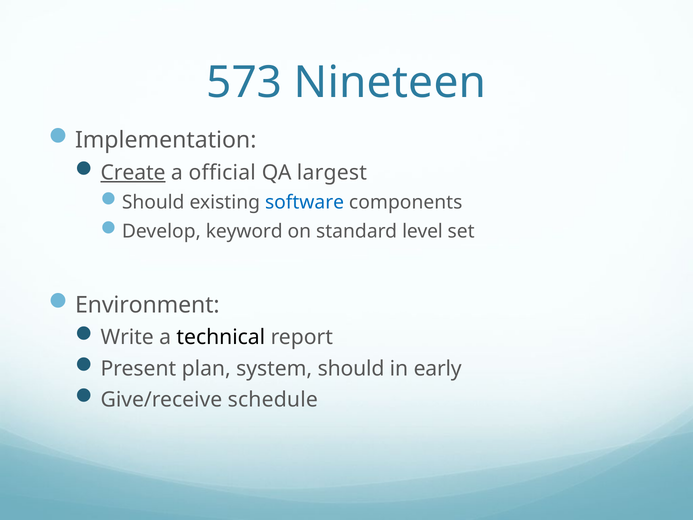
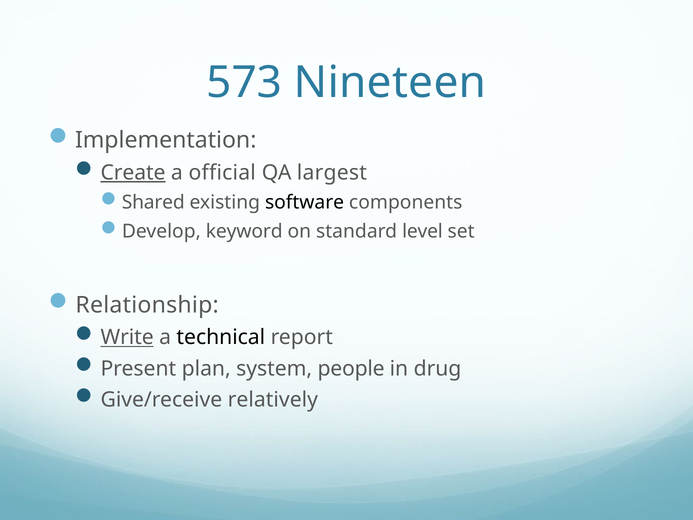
Should at (153, 202): Should -> Shared
software colour: blue -> black
Environment: Environment -> Relationship
Write underline: none -> present
system should: should -> people
early: early -> drug
schedule: schedule -> relatively
